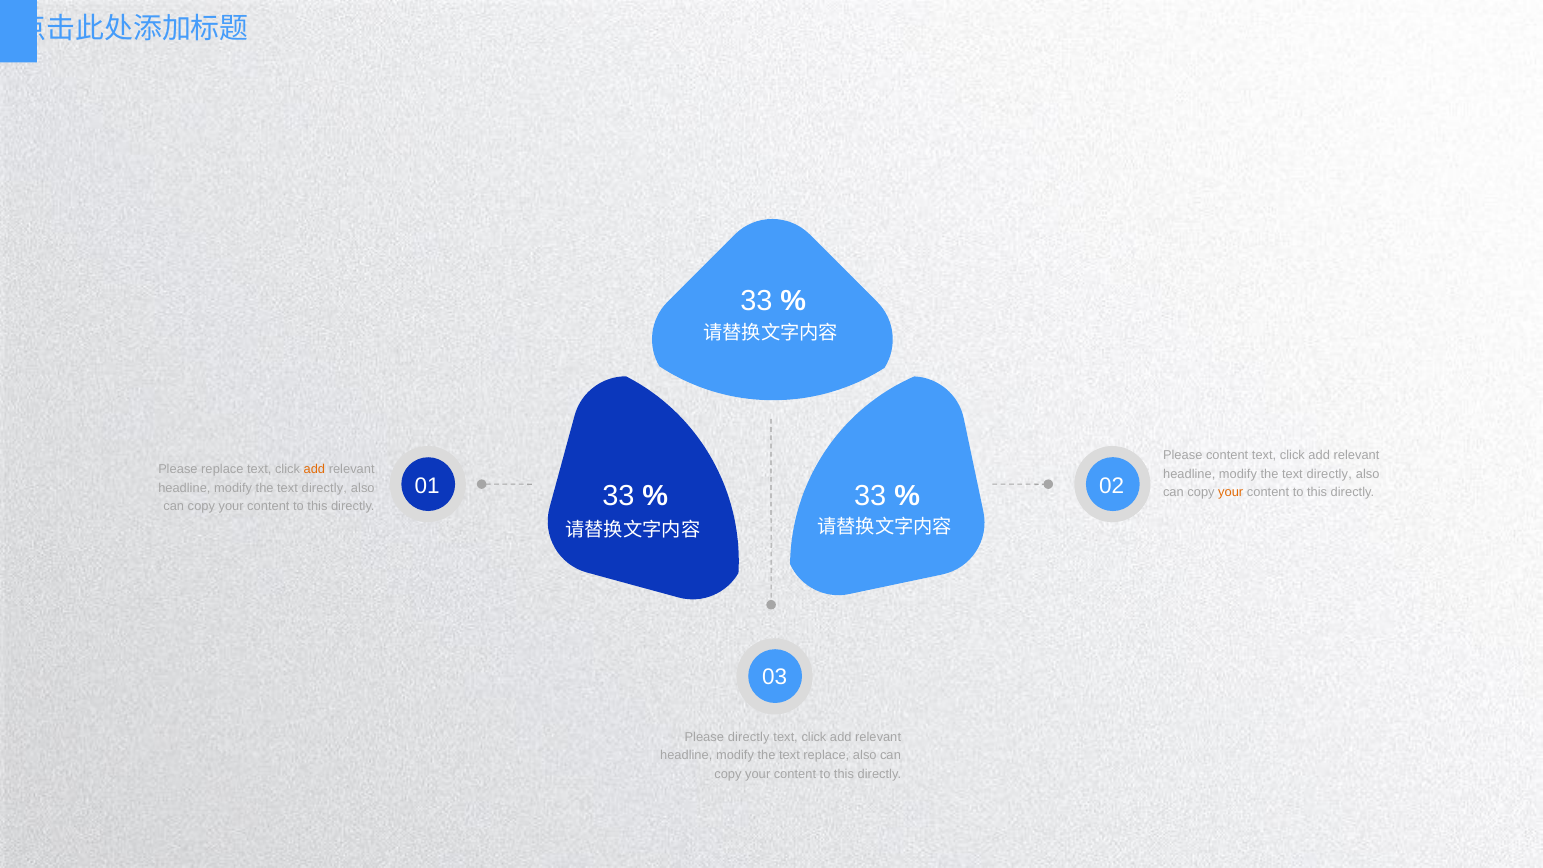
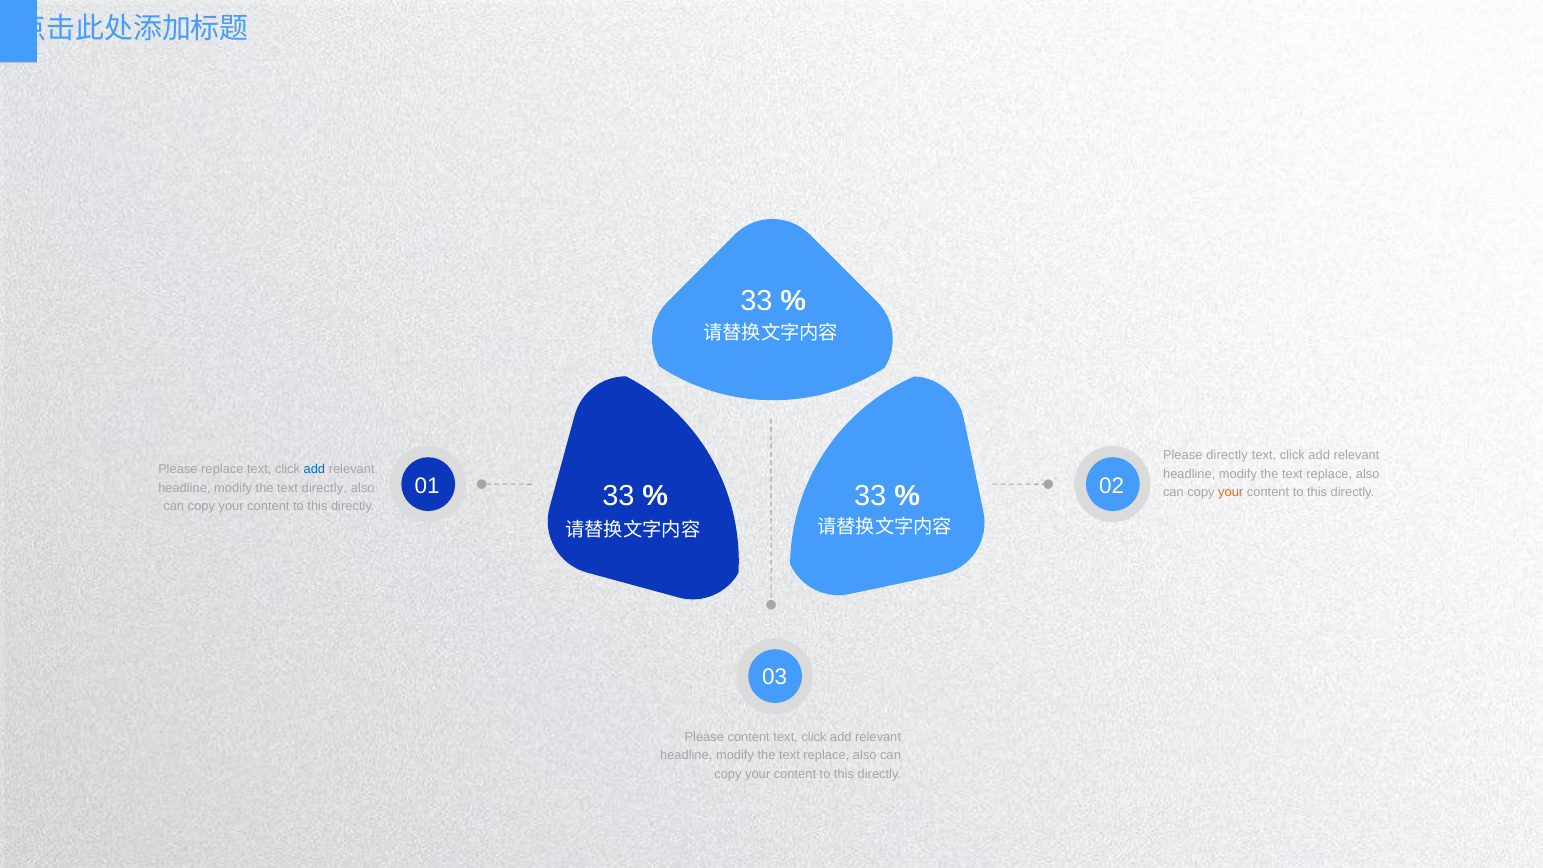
Please content: content -> directly
add at (314, 470) colour: orange -> blue
directly at (1329, 474): directly -> replace
Please directly: directly -> content
